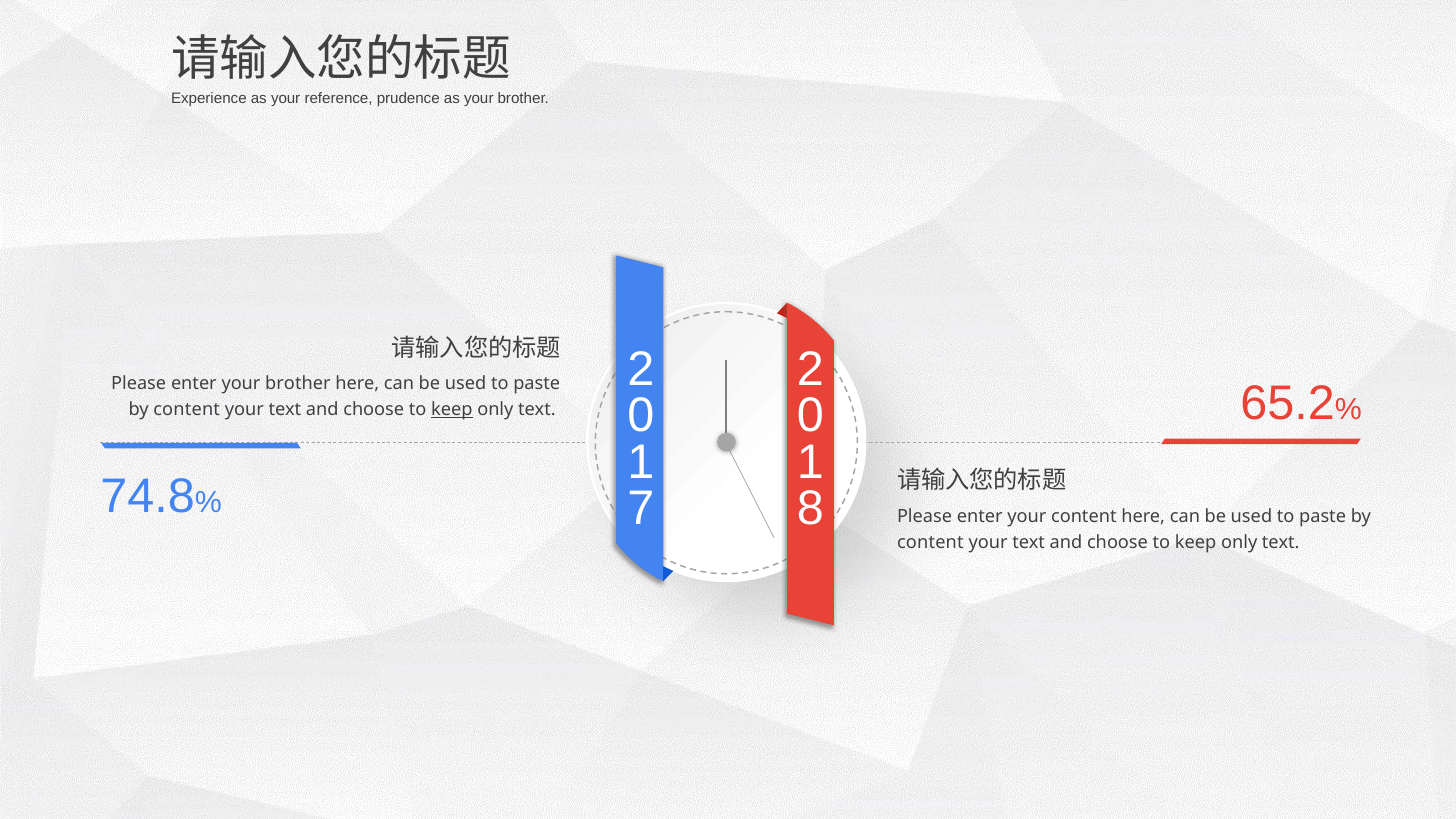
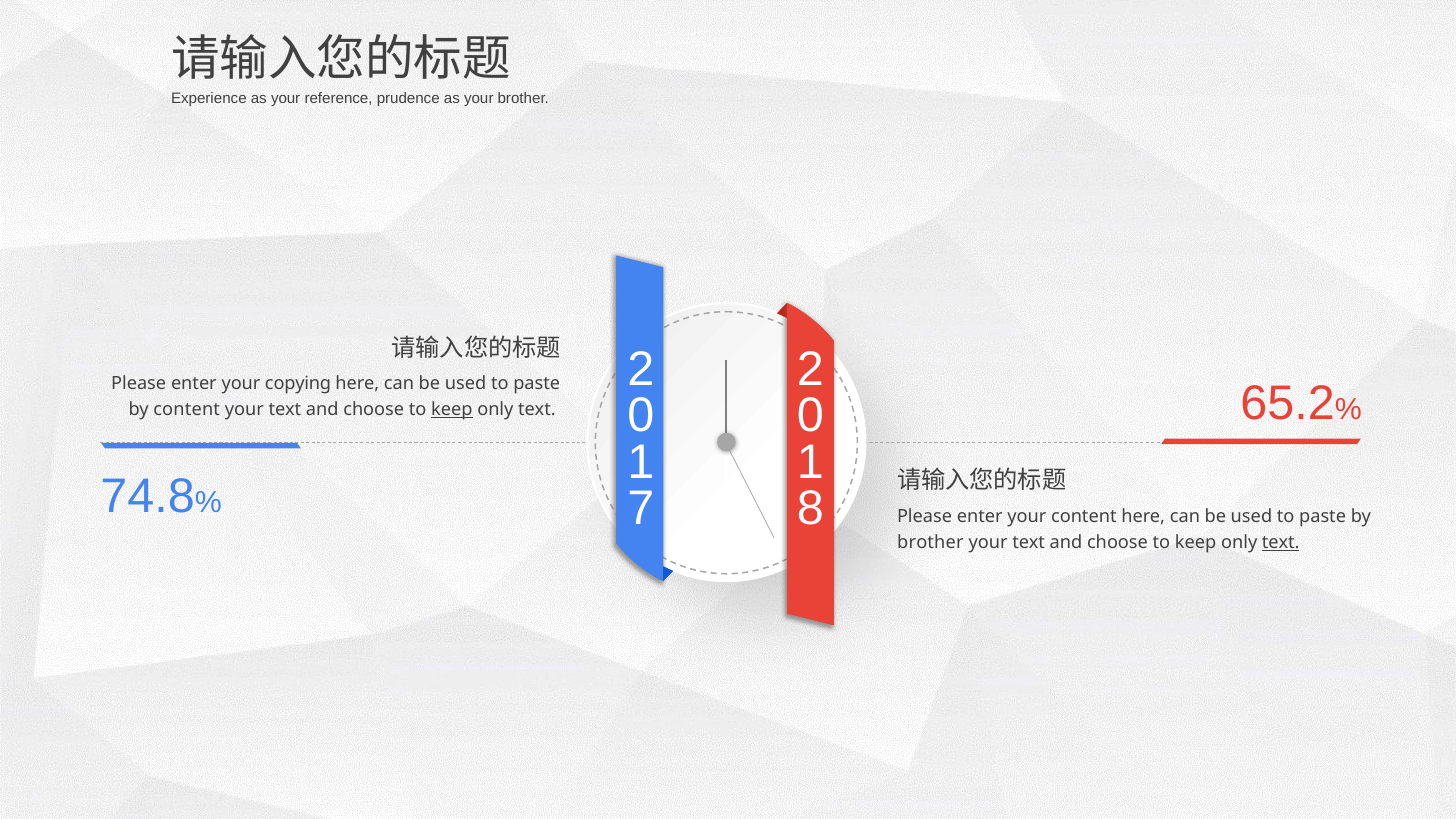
enter your brother: brother -> copying
content at (930, 542): content -> brother
text at (1281, 542) underline: none -> present
